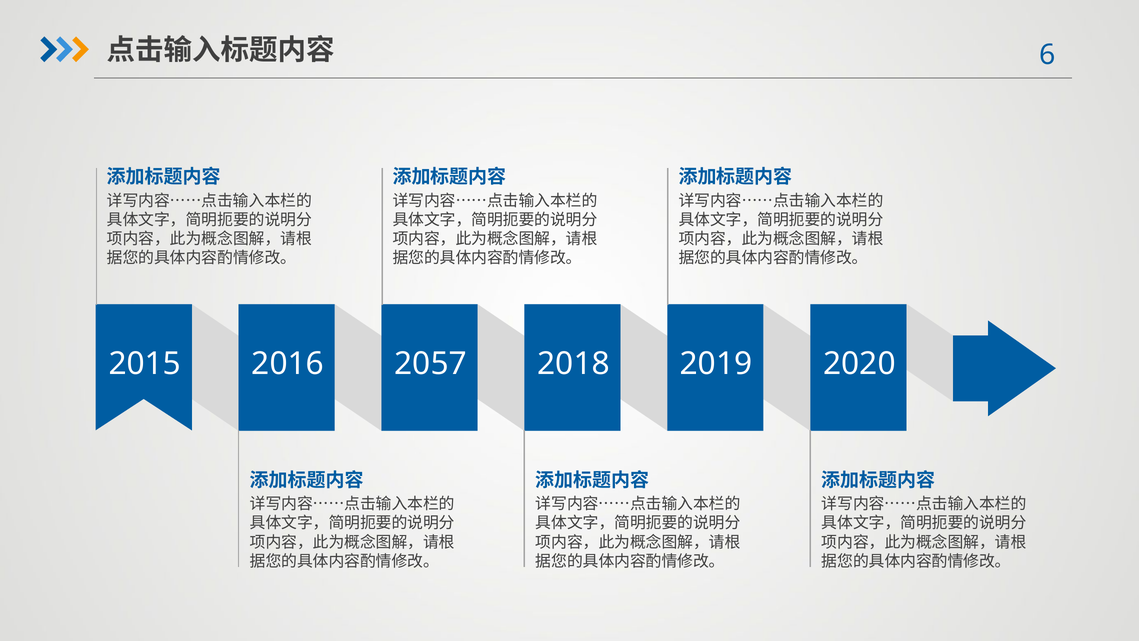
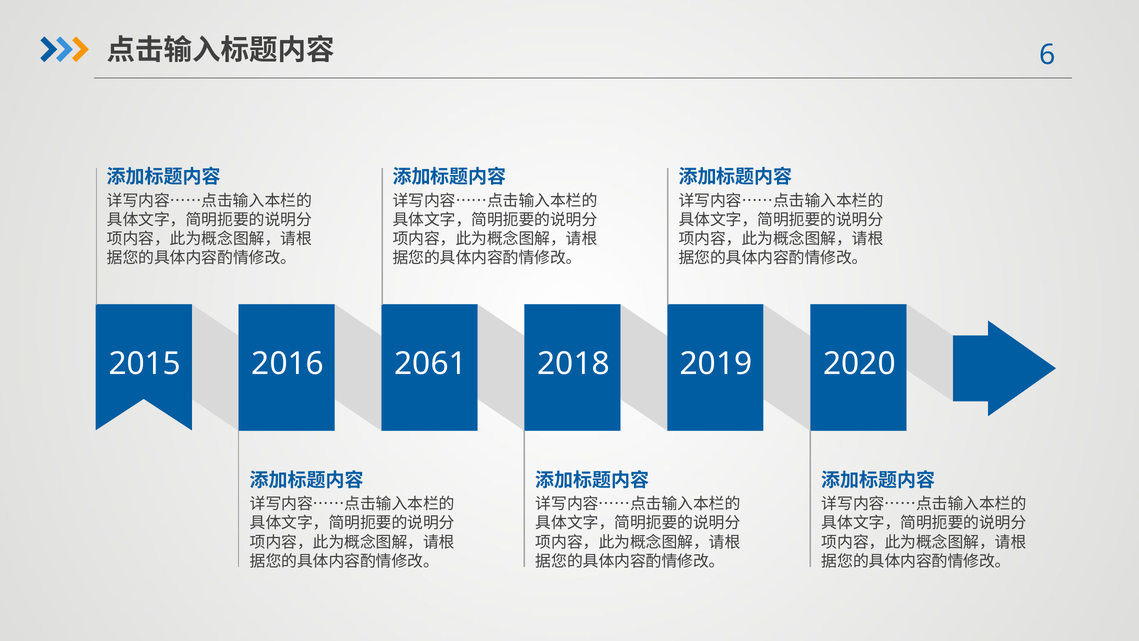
2057: 2057 -> 2061
